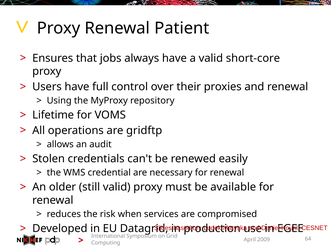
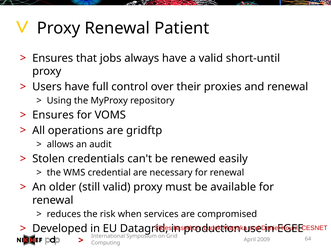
short-core: short-core -> short-until
Lifetime at (53, 115): Lifetime -> Ensures
